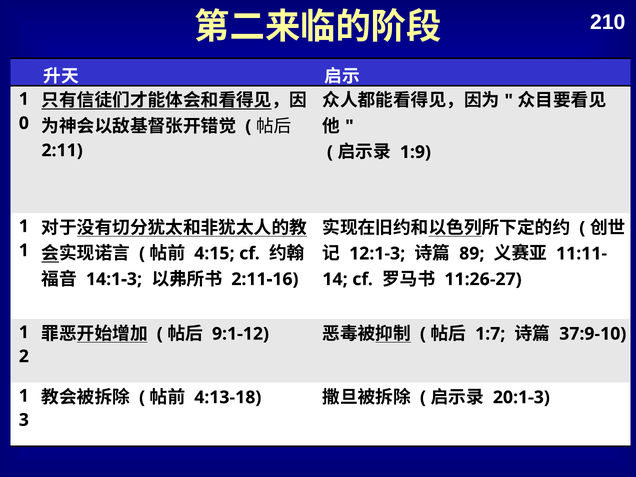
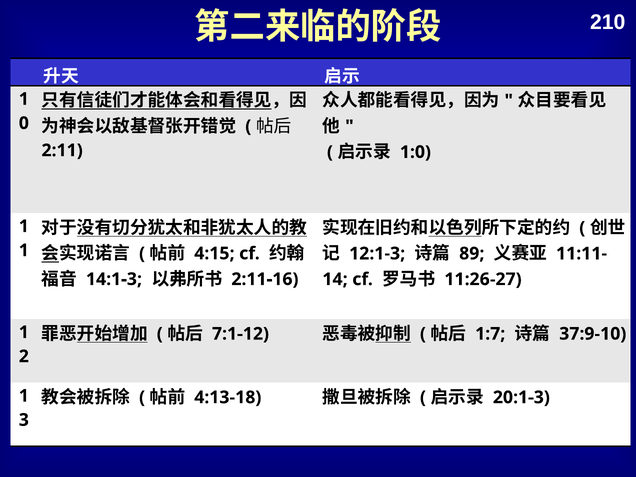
1:9: 1:9 -> 1:0
9:1-12: 9:1-12 -> 7:1-12
